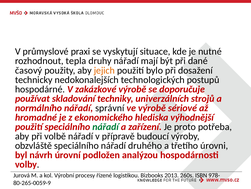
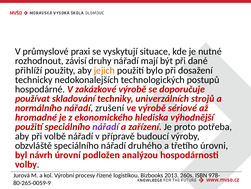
tepla: tepla -> závisí
časový: časový -> přihlíží
správní: správní -> zrušení
nářadí at (106, 126) colour: green -> purple
